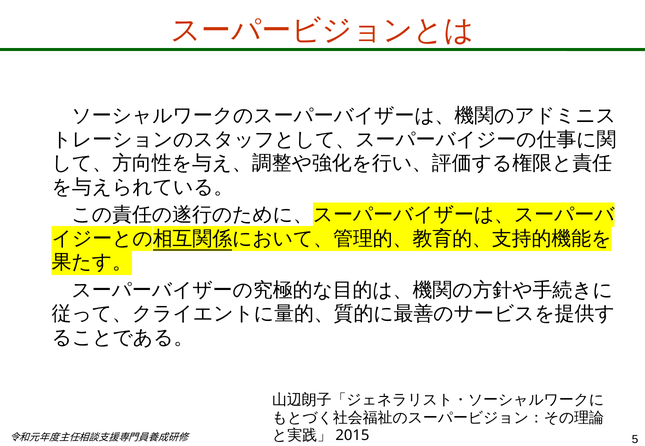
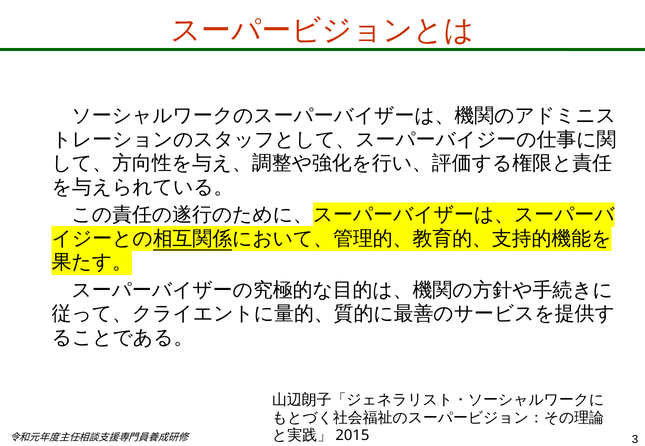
5: 5 -> 3
